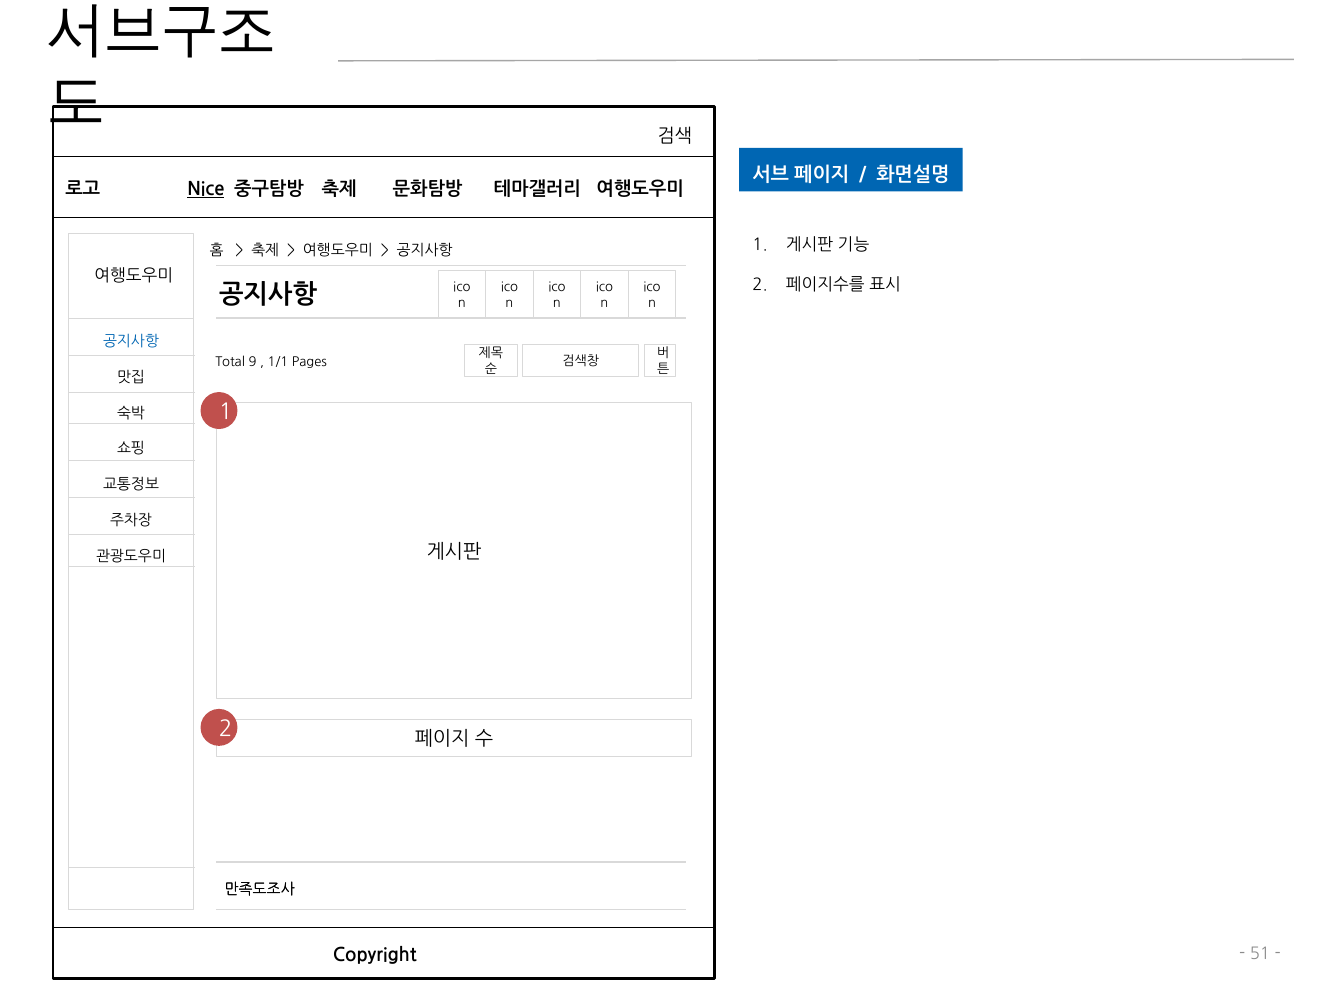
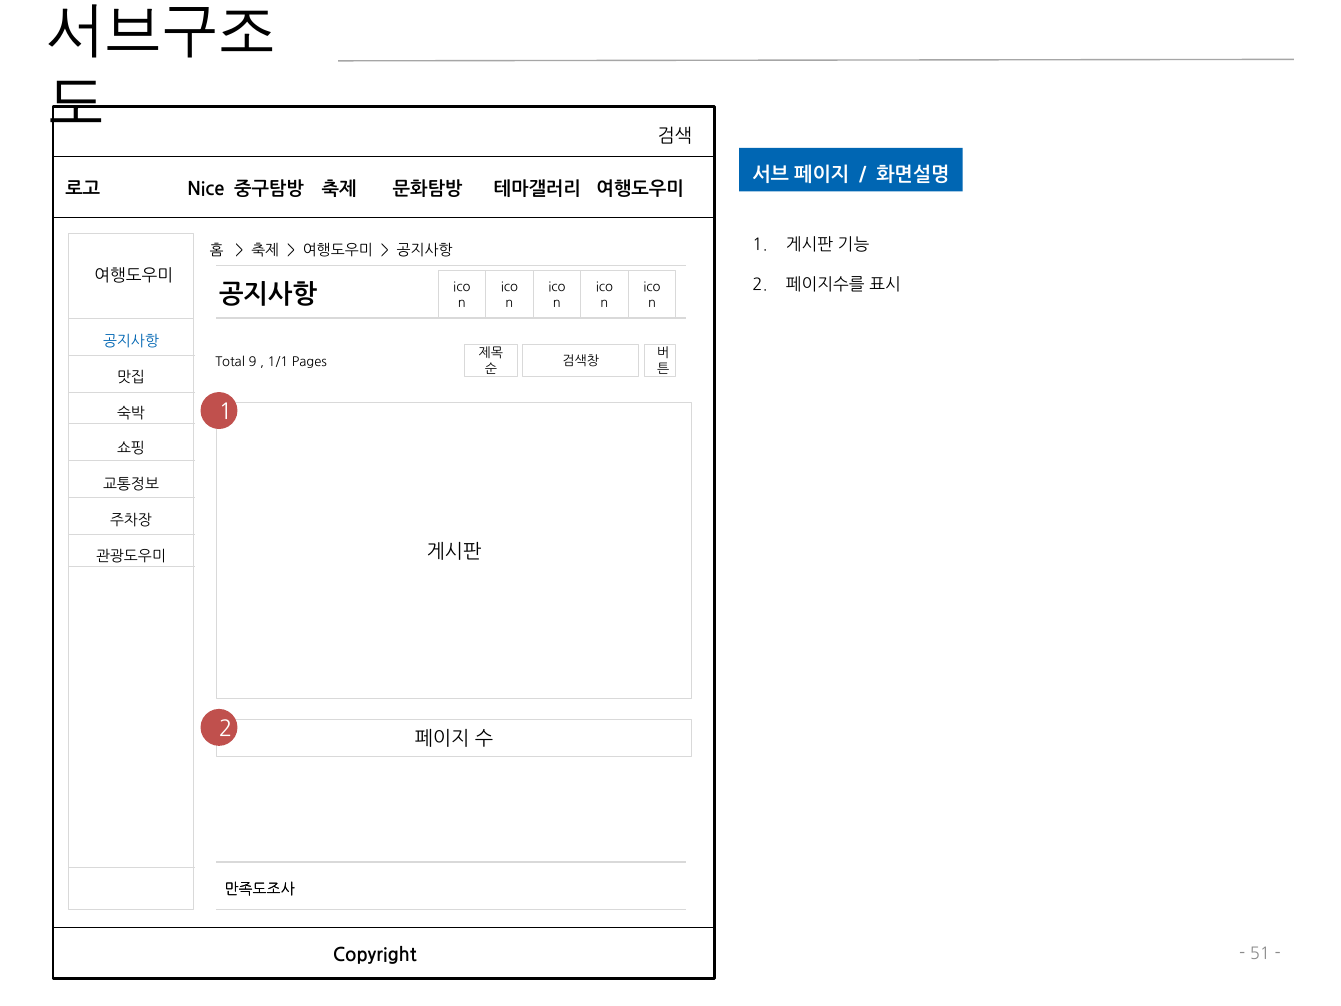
Nice underline: present -> none
